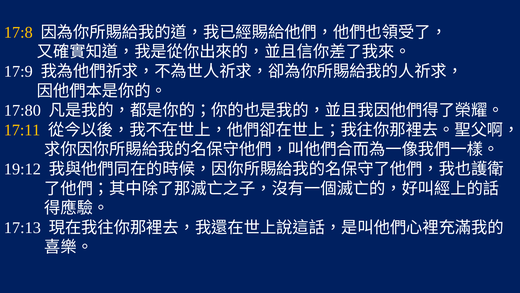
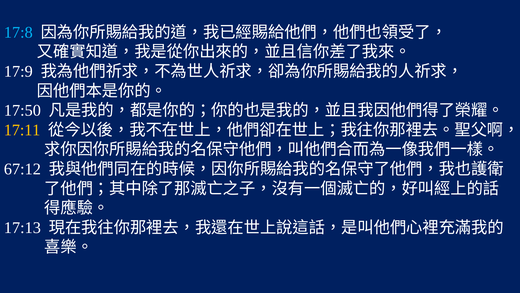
17:8 colour: yellow -> light blue
17:80: 17:80 -> 17:50
19:12: 19:12 -> 67:12
